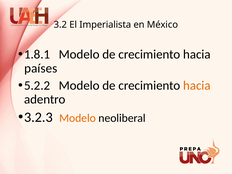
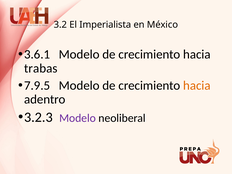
1.8.1: 1.8.1 -> 3.6.1
países: países -> trabas
5.2.2: 5.2.2 -> 7.9.5
Modelo at (78, 118) colour: orange -> purple
